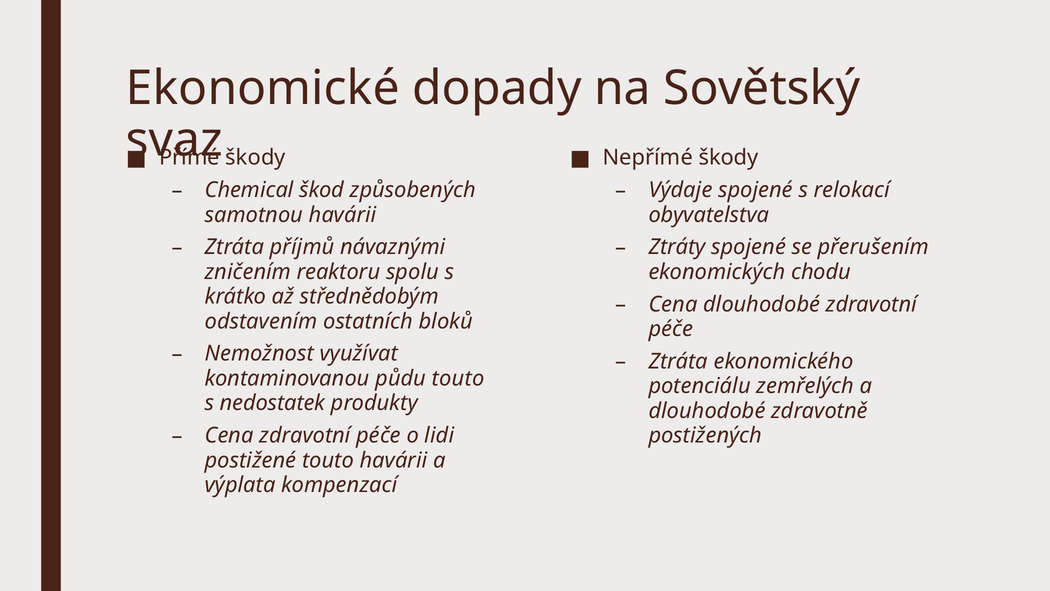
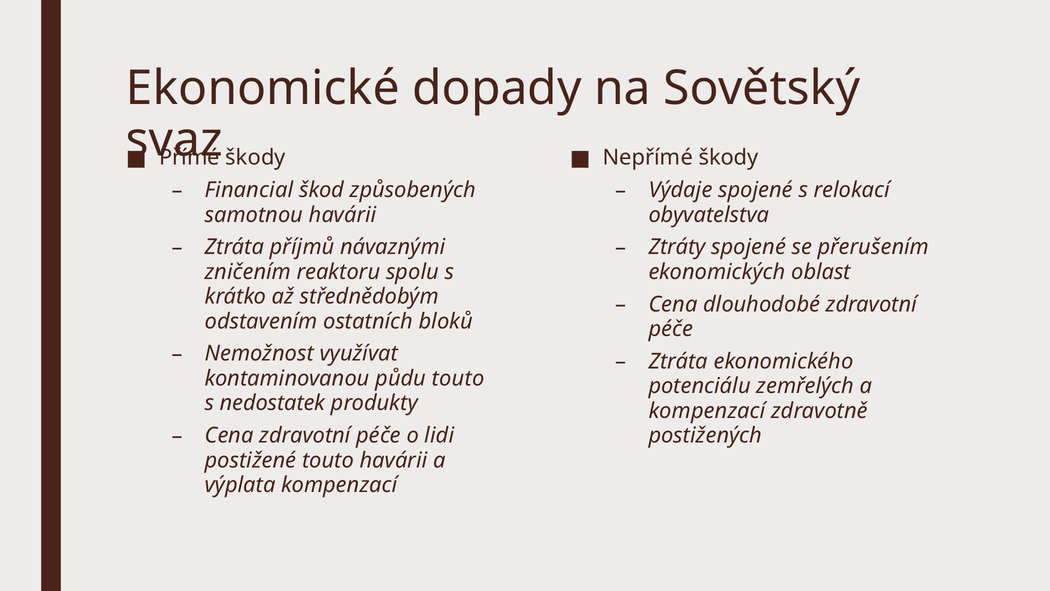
Chemical: Chemical -> Financial
chodu: chodu -> oblast
dlouhodobé at (707, 411): dlouhodobé -> kompenzací
